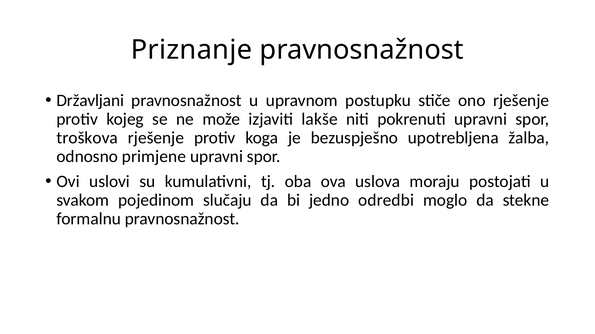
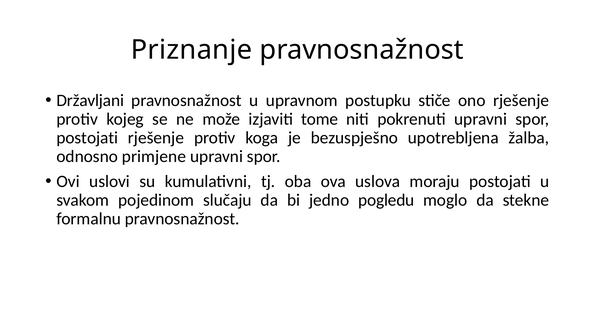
lakše: lakše -> tome
troškova at (87, 138): troškova -> postojati
odredbi: odredbi -> pogledu
